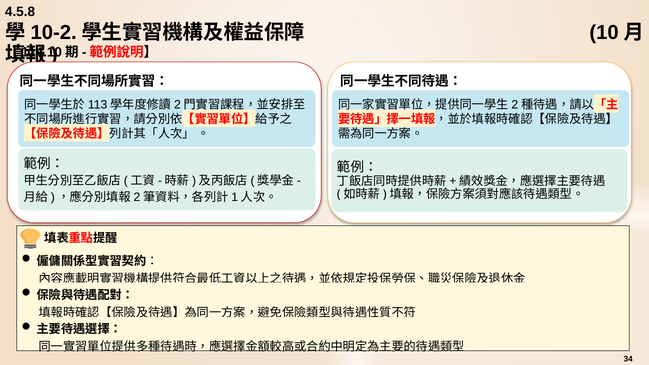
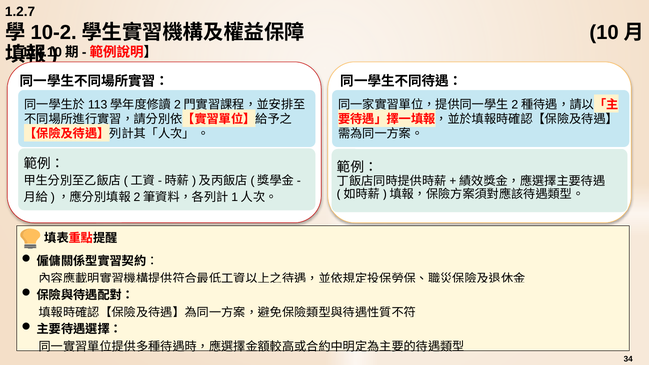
4.5.8: 4.5.8 -> 1.2.7
